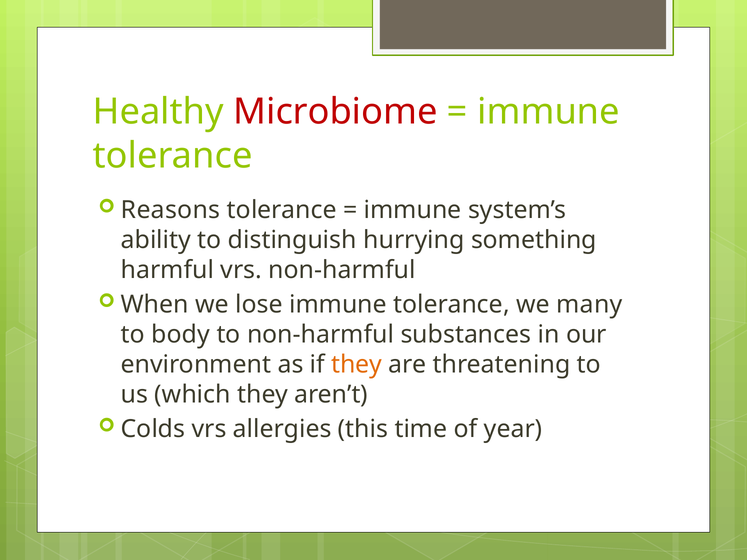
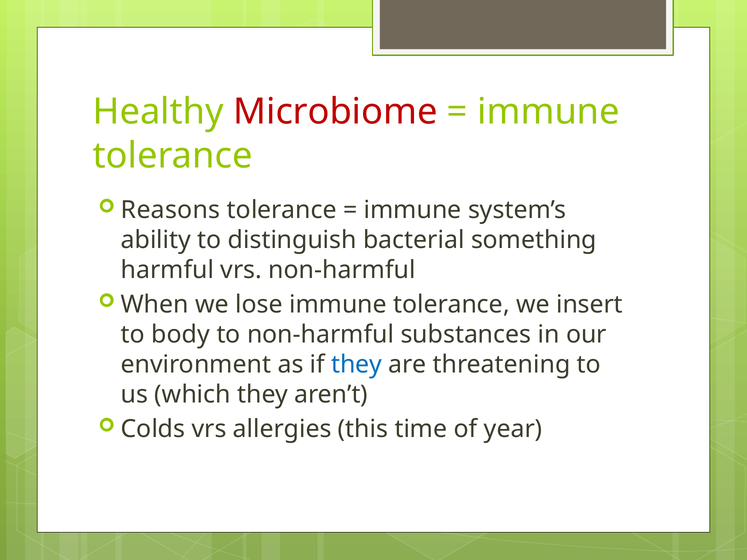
hurrying: hurrying -> bacterial
many: many -> insert
they at (357, 365) colour: orange -> blue
